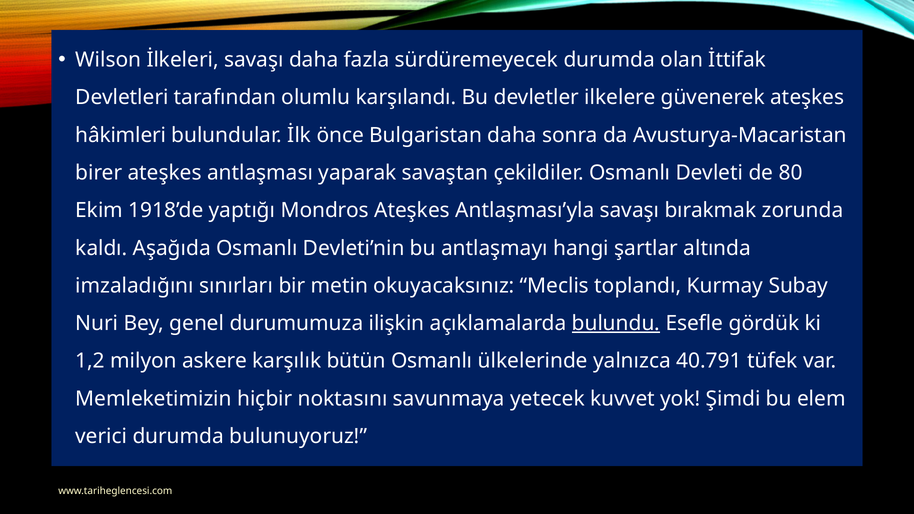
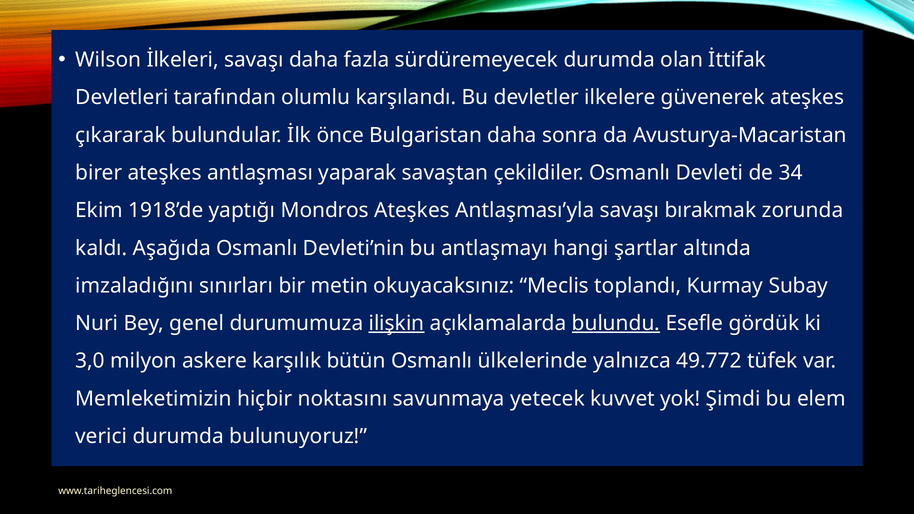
hâkimleri: hâkimleri -> çıkararak
80: 80 -> 34
ilişkin underline: none -> present
1,2: 1,2 -> 3,0
40.791: 40.791 -> 49.772
